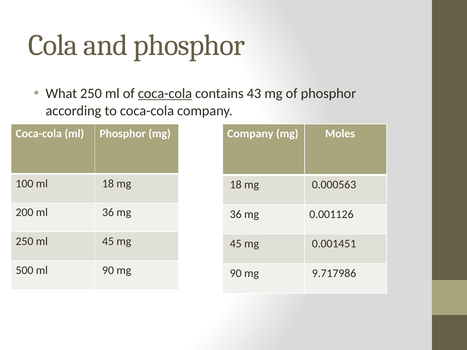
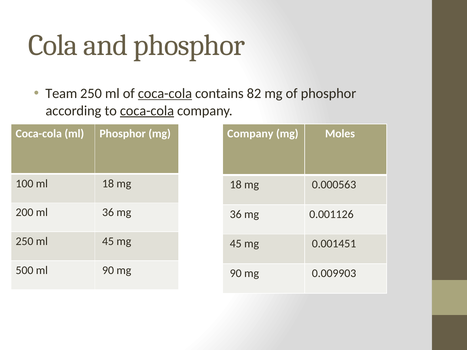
What: What -> Team
43: 43 -> 82
coca-cola at (147, 111) underline: none -> present
9.717986: 9.717986 -> 0.009903
